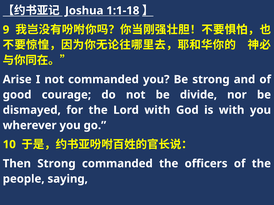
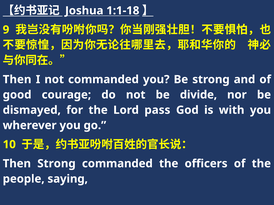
Arise at (17, 80): Arise -> Then
Lord with: with -> pass
